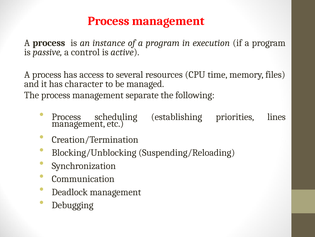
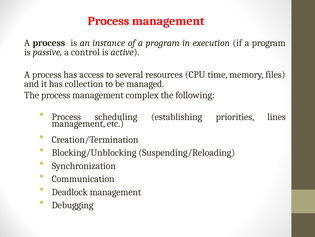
character: character -> collection
separate: separate -> complex
